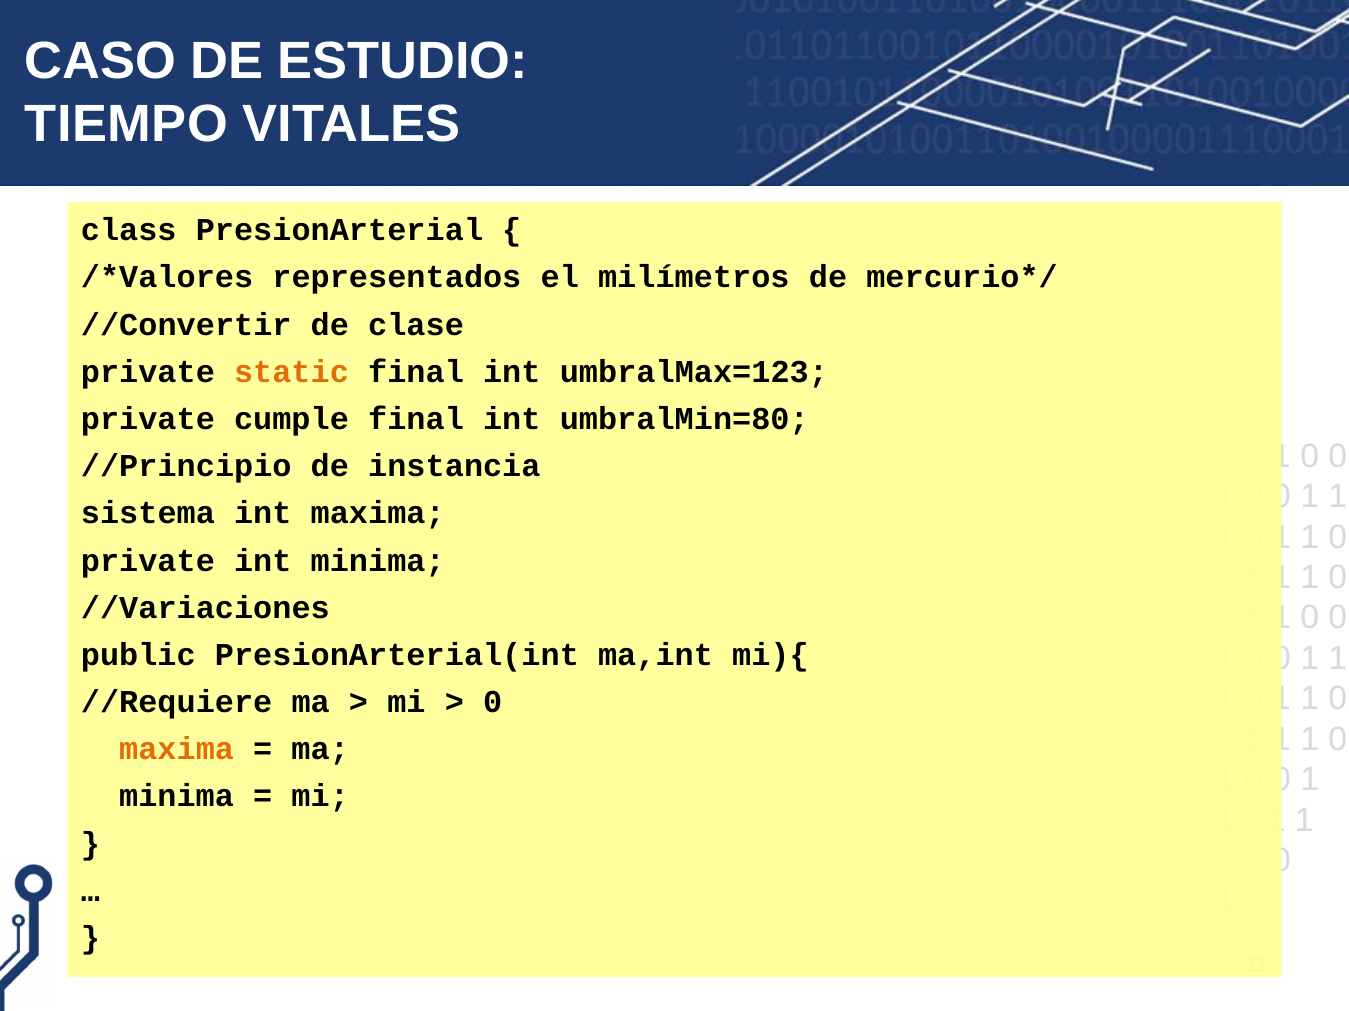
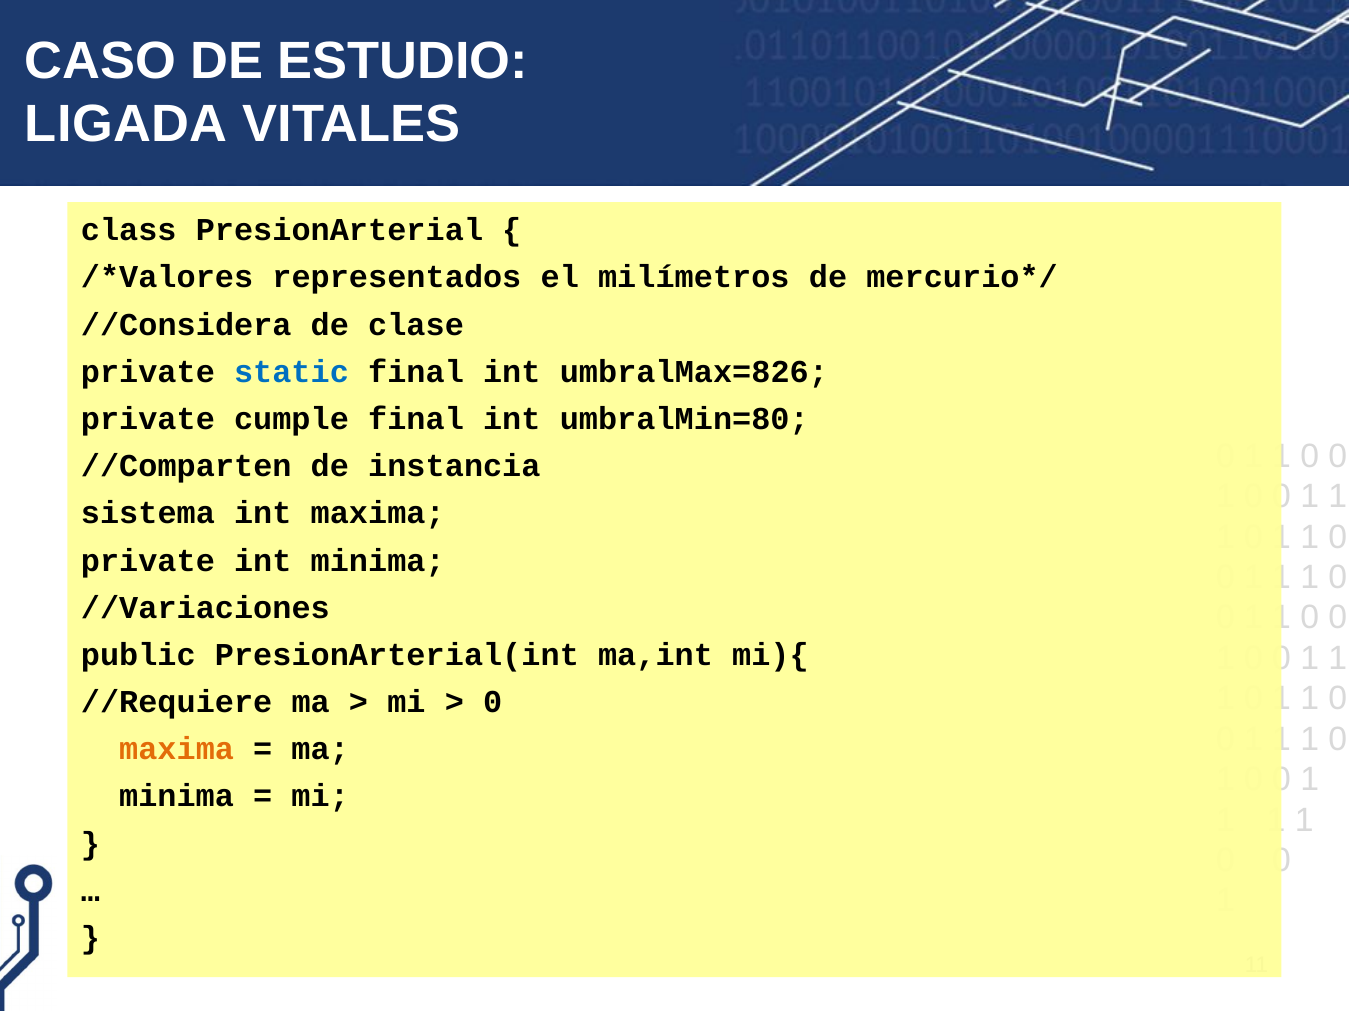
TIEMPO: TIEMPO -> LIGADA
//Convertir: //Convertir -> //Considera
static colour: orange -> blue
umbralMax=123: umbralMax=123 -> umbralMax=826
//Principio: //Principio -> //Comparten
